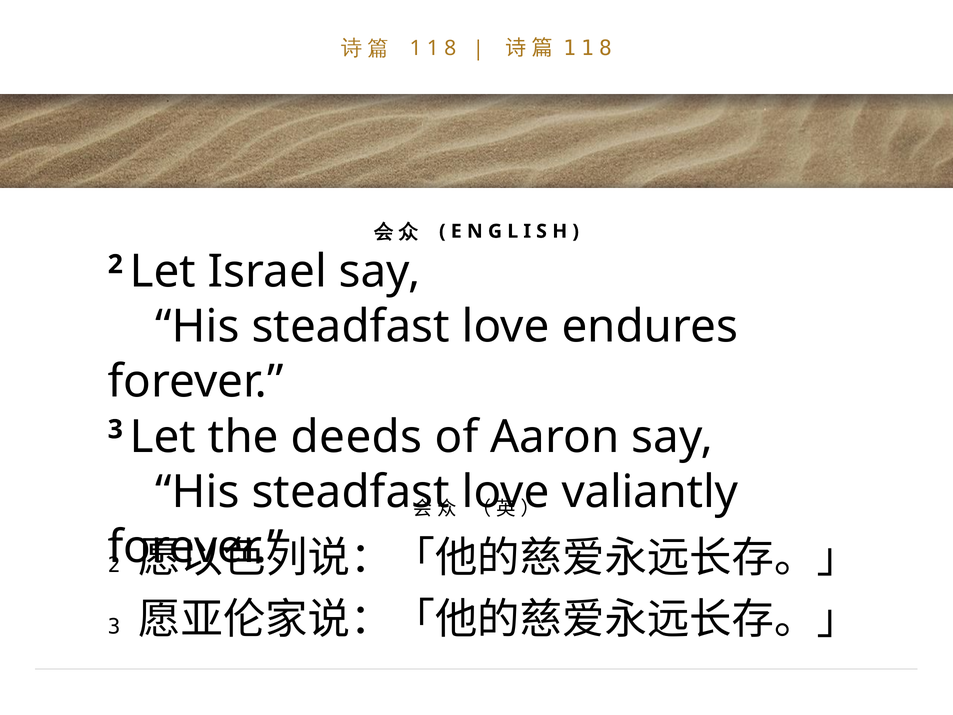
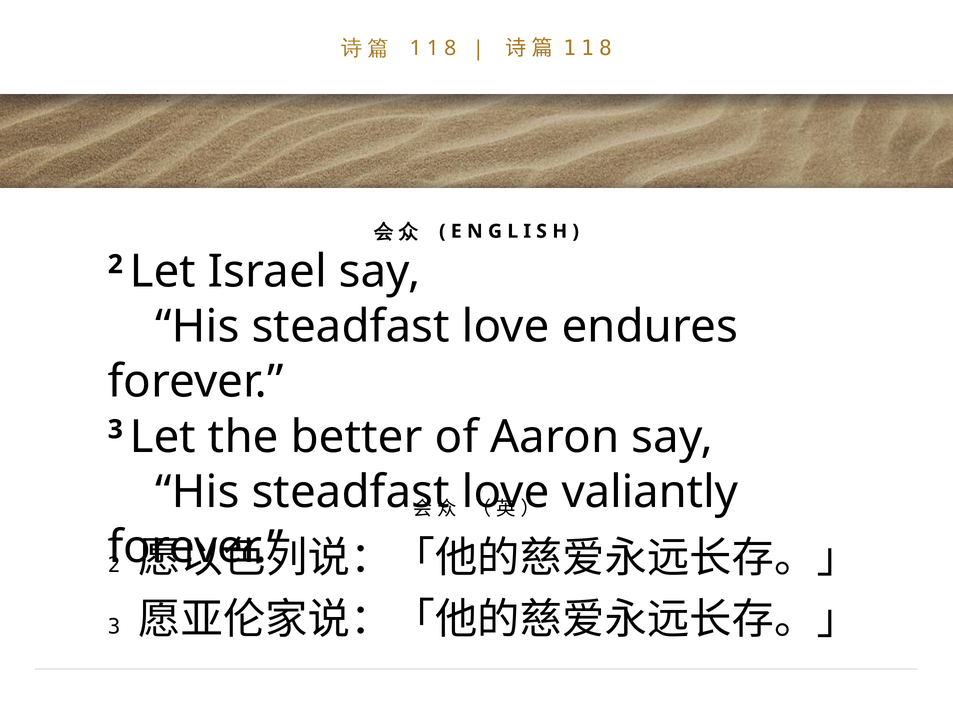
deeds: deeds -> better
